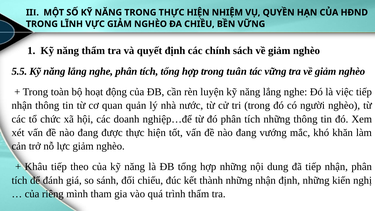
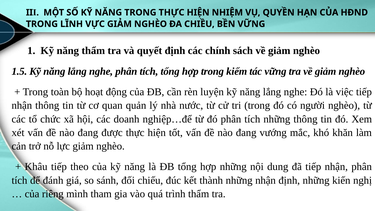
5.5: 5.5 -> 1.5
tuân: tuân -> kiểm
